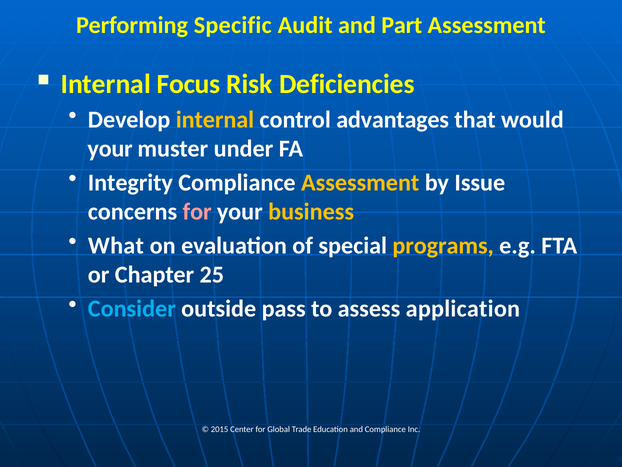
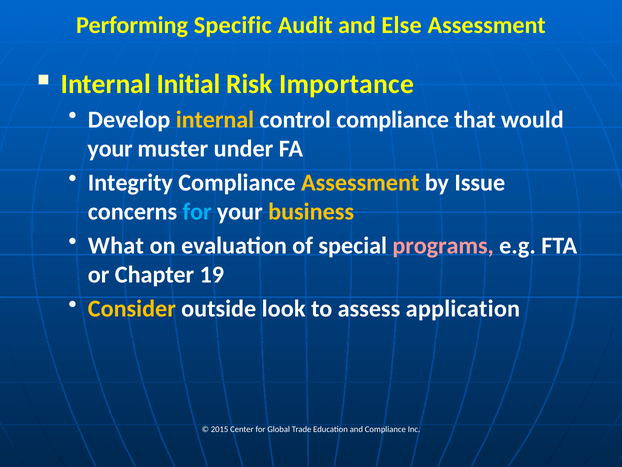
Part: Part -> Else
Focus: Focus -> Initial
Deficiencies: Deficiencies -> Importance
control advantages: advantages -> compliance
for at (197, 212) colour: pink -> light blue
programs colour: yellow -> pink
25: 25 -> 19
Consider colour: light blue -> yellow
pass: pass -> look
